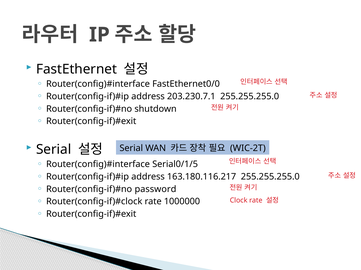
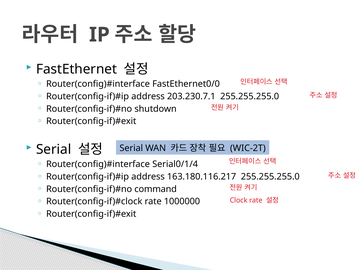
Serial0/1/5: Serial0/1/5 -> Serial0/1/4
password: password -> command
